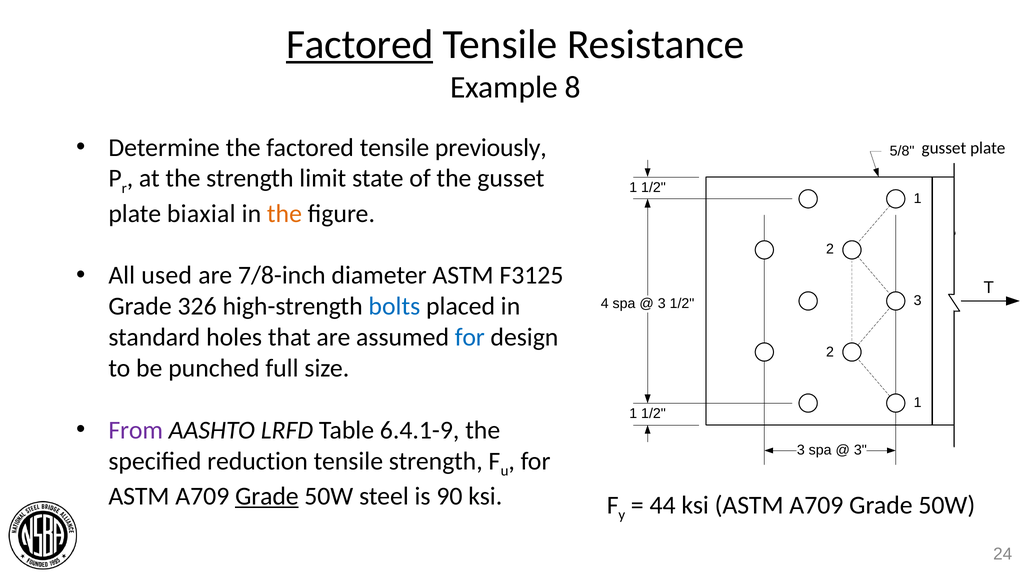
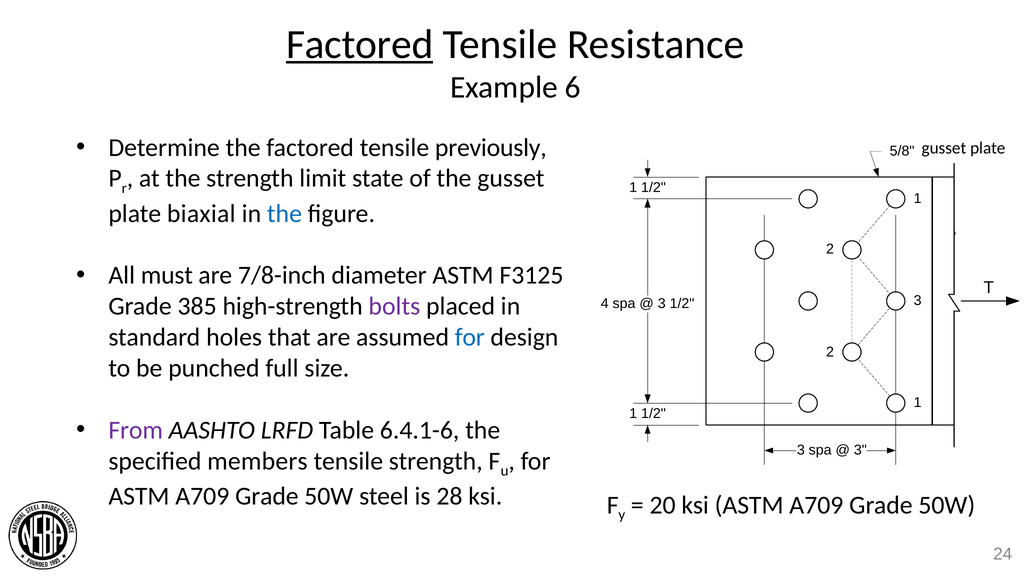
8: 8 -> 6
the at (284, 214) colour: orange -> blue
used: used -> must
326: 326 -> 385
bolts colour: blue -> purple
6.4.1-9: 6.4.1-9 -> 6.4.1-6
reduction: reduction -> members
Grade at (267, 496) underline: present -> none
90: 90 -> 28
44: 44 -> 20
